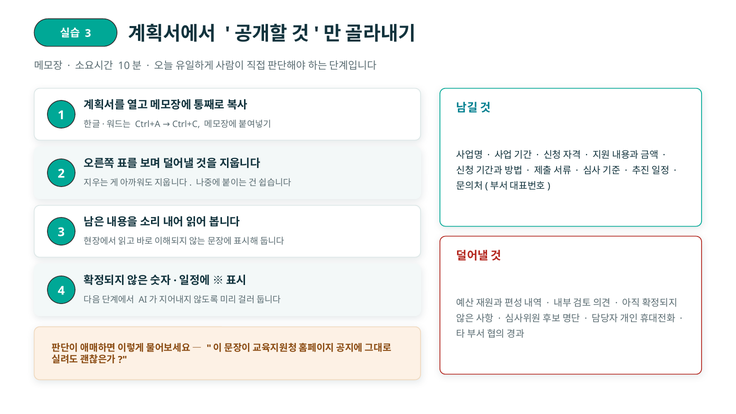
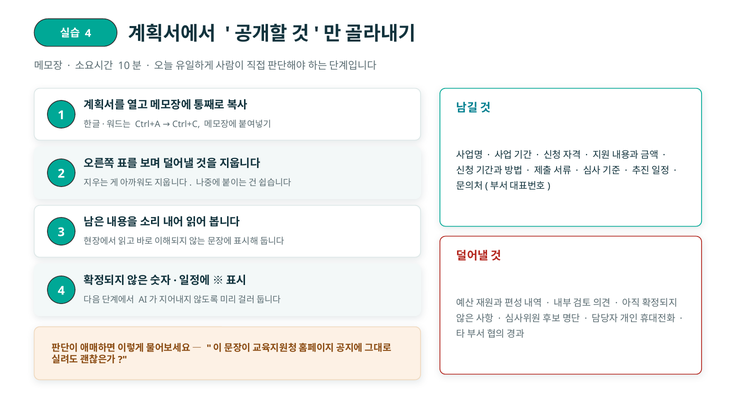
3 at (88, 33): 3 -> 4
